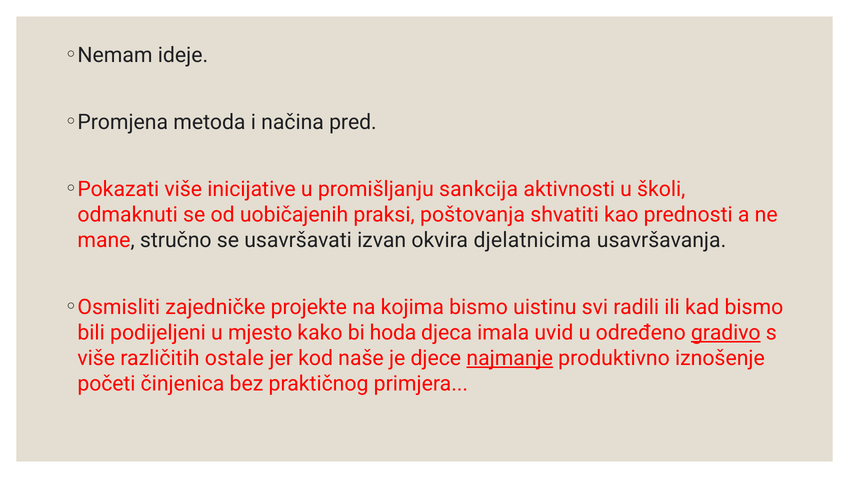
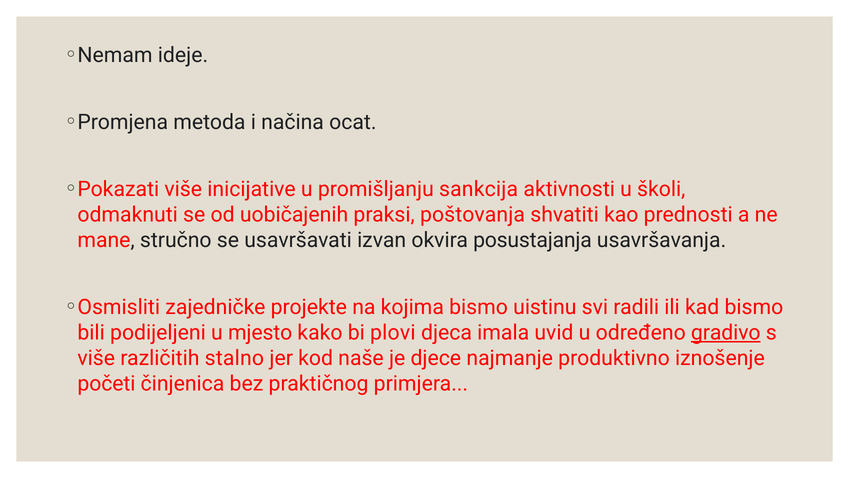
pred: pred -> ocat
djelatnicima: djelatnicima -> posustajanja
hoda: hoda -> plovi
ostale: ostale -> stalno
najmanje underline: present -> none
